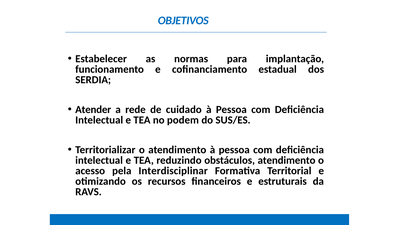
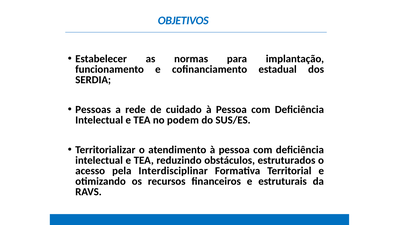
Atender: Atender -> Pessoas
obstáculos atendimento: atendimento -> estruturados
